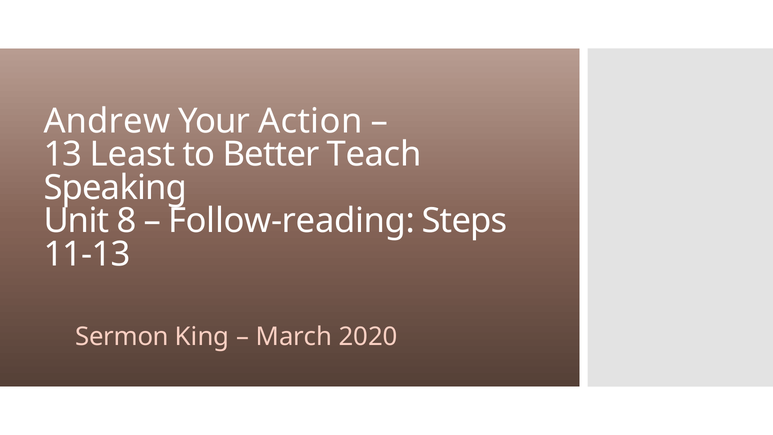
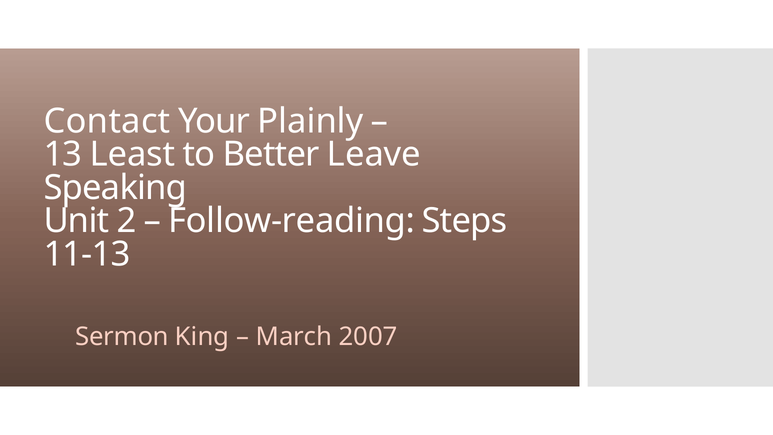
Andrew: Andrew -> Contact
Action: Action -> Plainly
Teach: Teach -> Leave
8: 8 -> 2
2020: 2020 -> 2007
